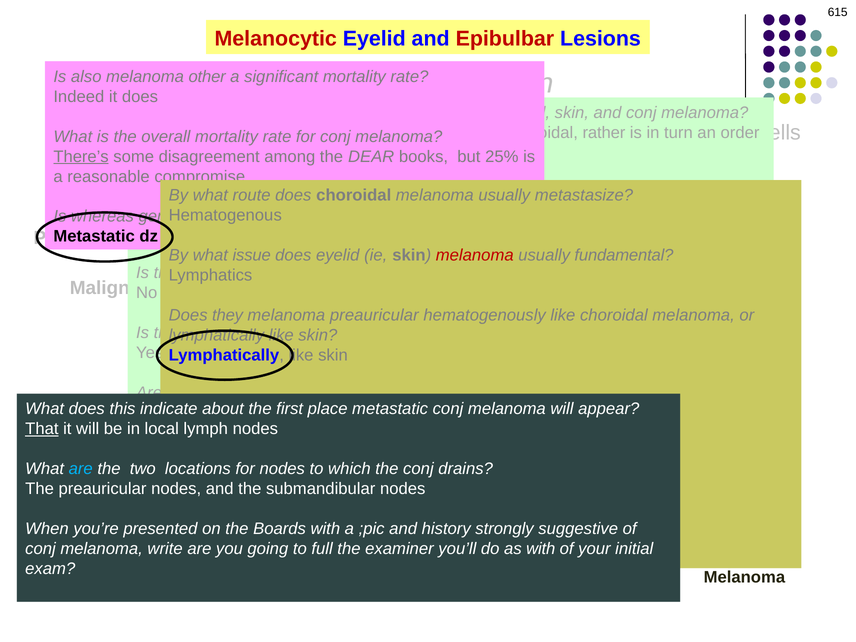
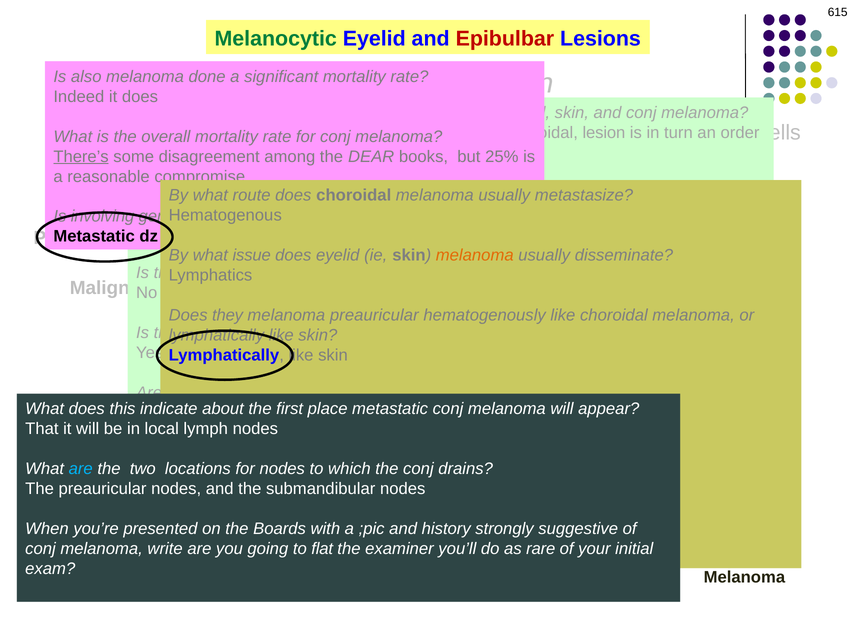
Melanocytic colour: red -> green
other: other -> done
rather: rather -> lesion
whereas: whereas -> involving
melanoma at (475, 255) colour: red -> orange
fundamental: fundamental -> disseminate
That underline: present -> none
full: full -> flat
as with: with -> rare
